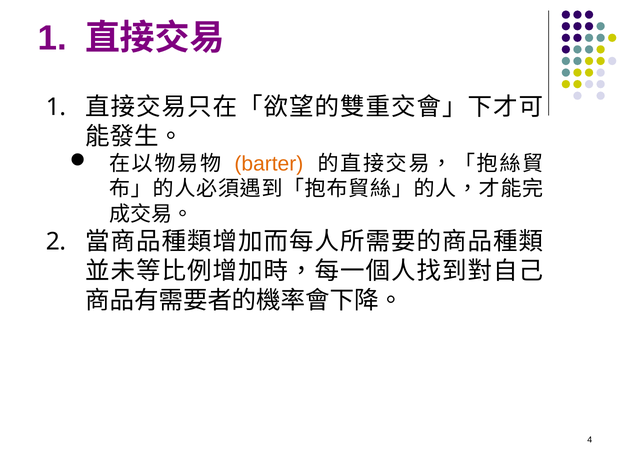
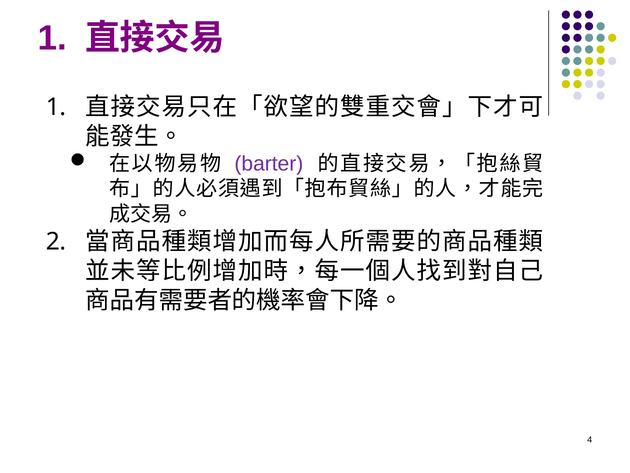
barter colour: orange -> purple
